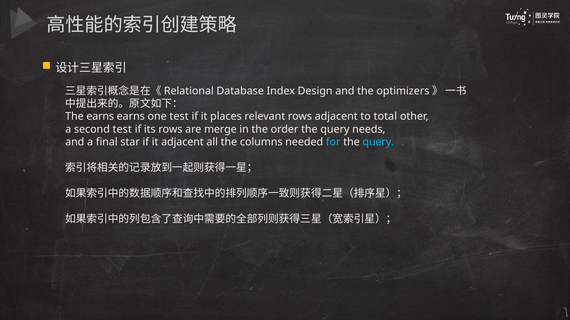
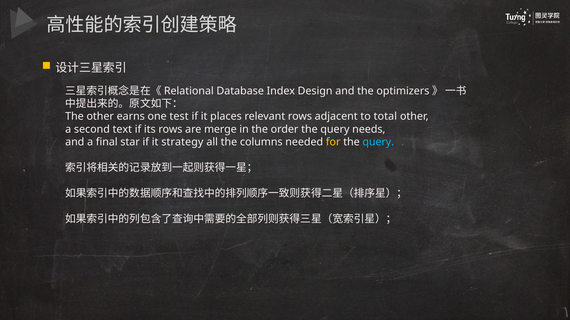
The earns: earns -> other
second test: test -> text
it adjacent: adjacent -> strategy
for colour: light blue -> yellow
